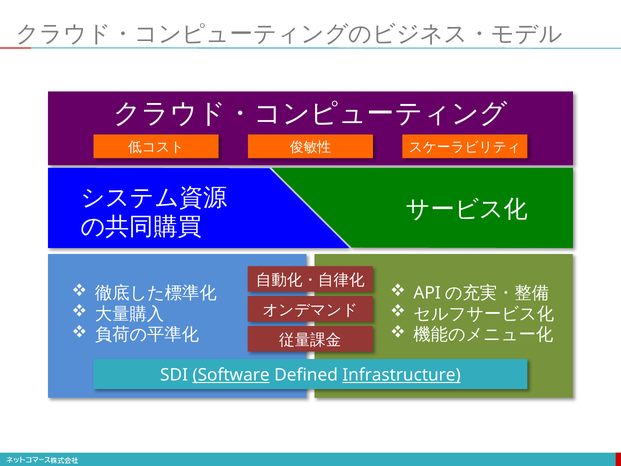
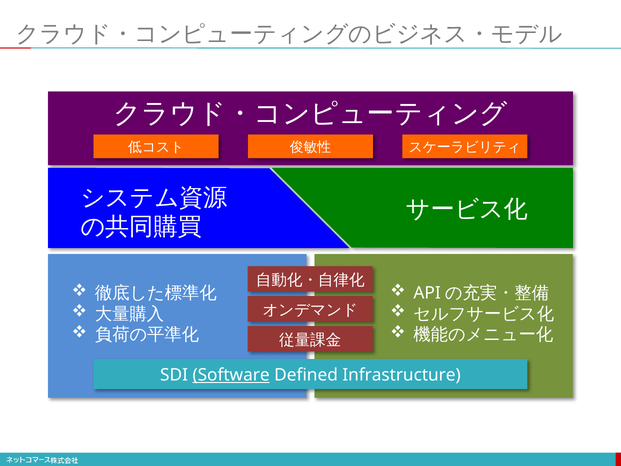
Infrastructure underline: present -> none
